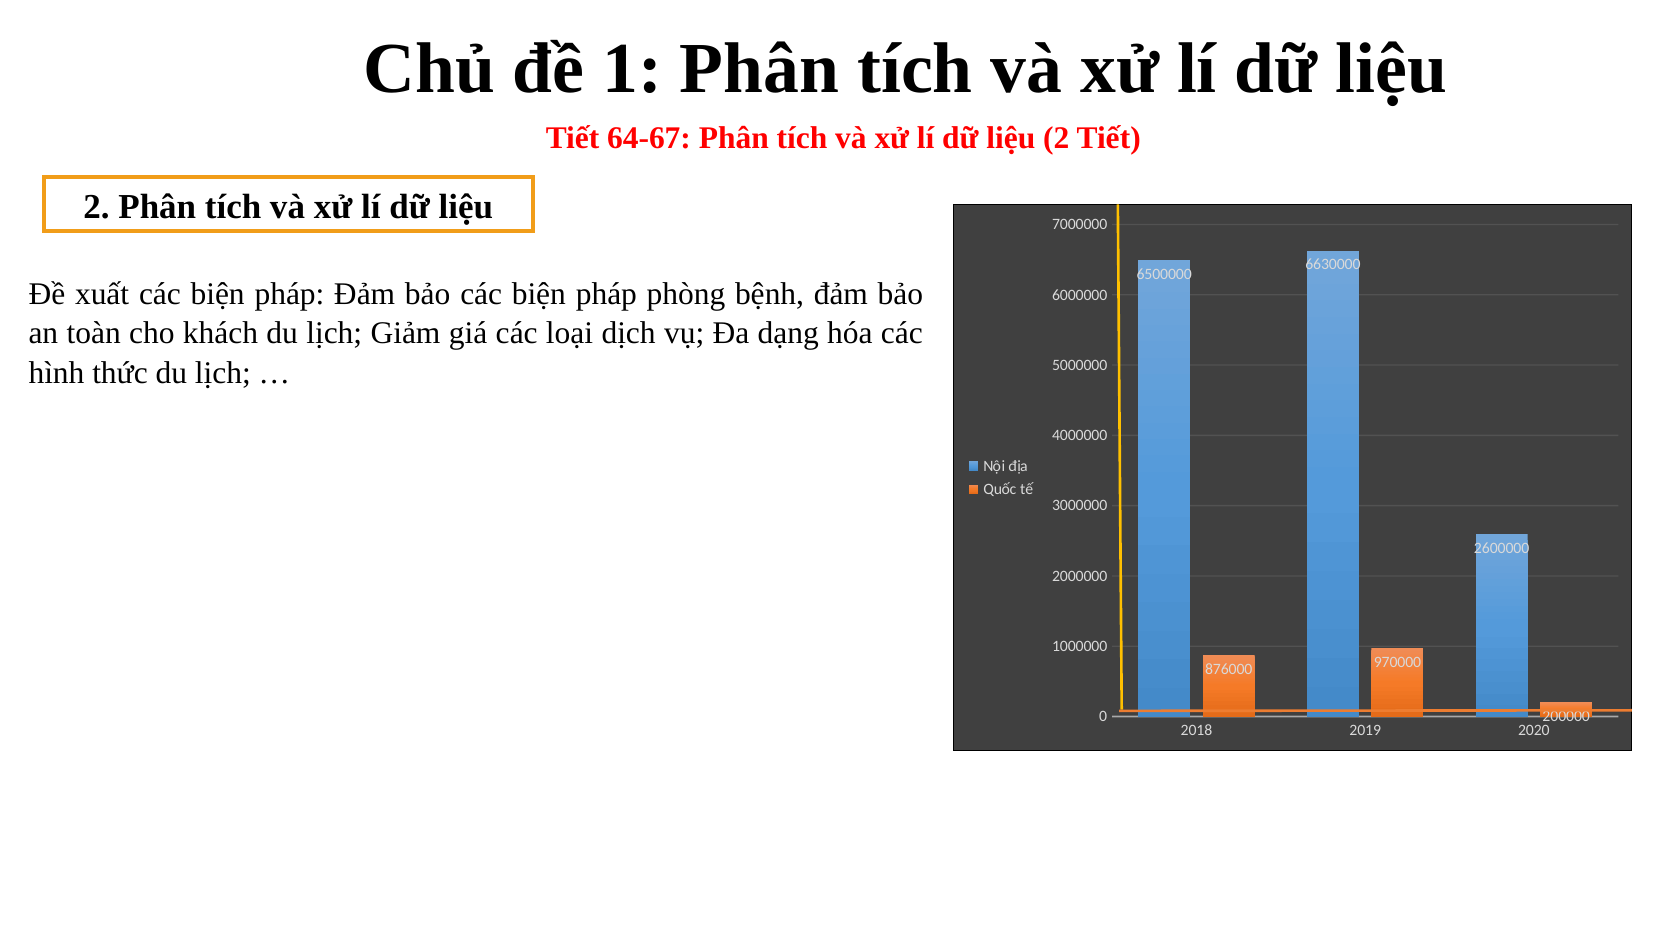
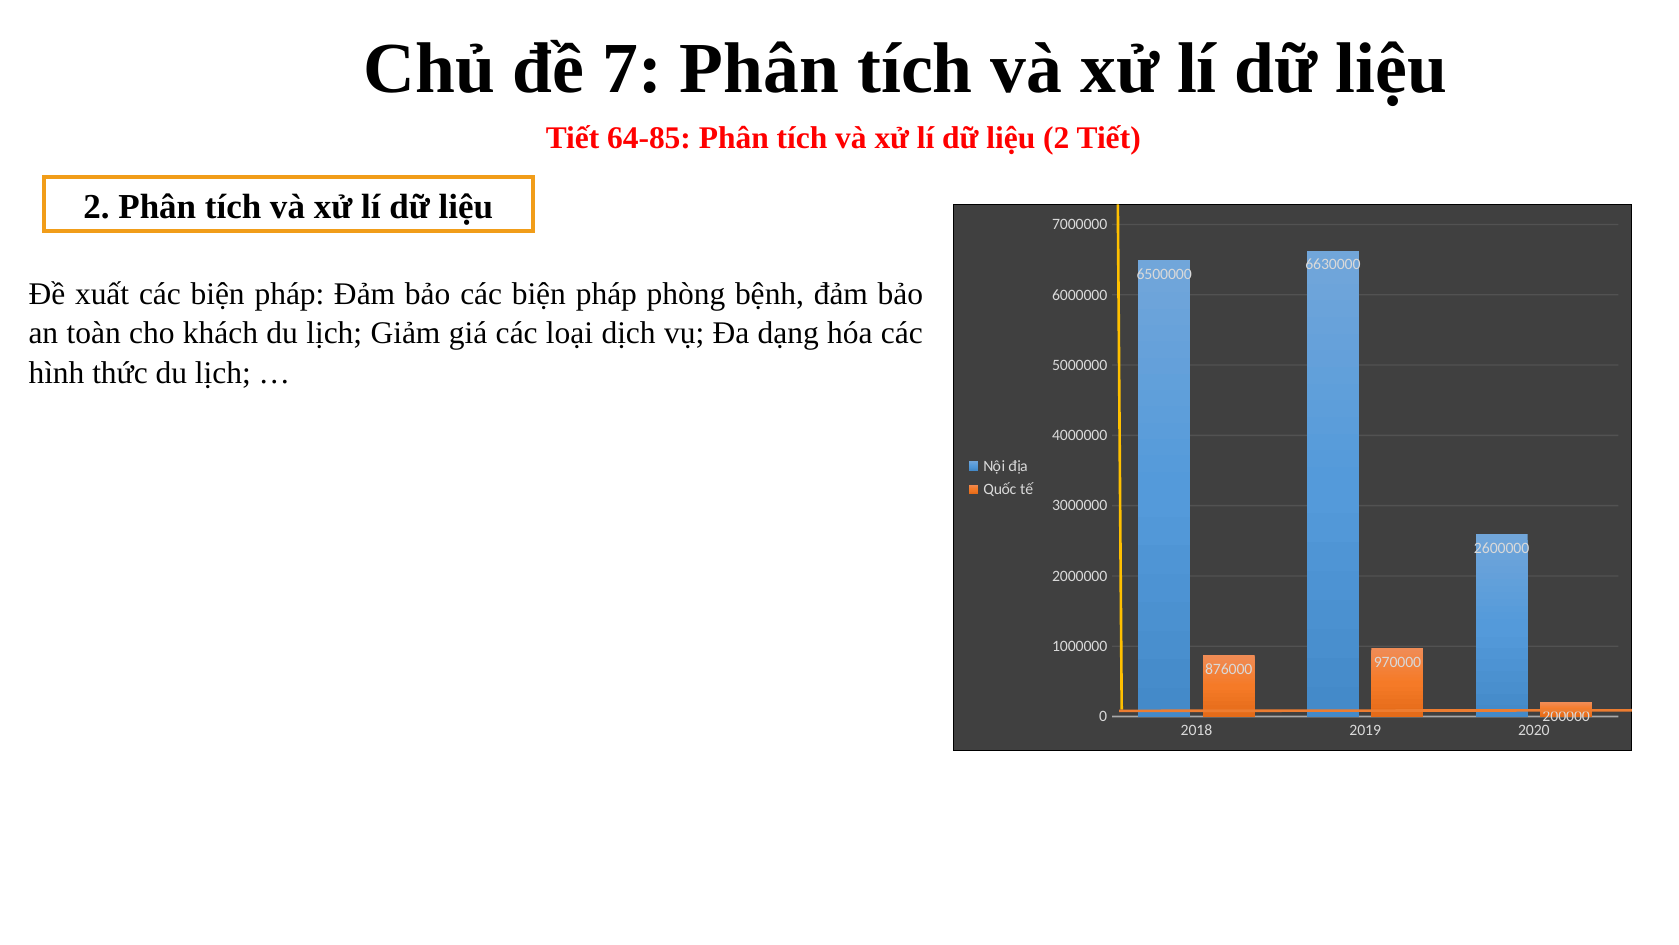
1: 1 -> 7
64-67: 64-67 -> 64-85
